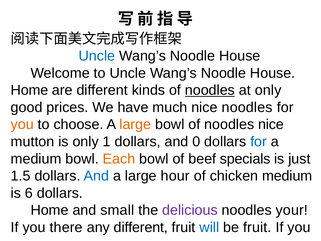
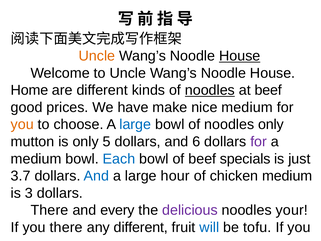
Uncle at (97, 56) colour: blue -> orange
House at (240, 56) underline: none -> present
at only: only -> beef
much: much -> make
nice noodles: noodles -> medium
large at (135, 124) colour: orange -> blue
noodles nice: nice -> only
1: 1 -> 5
0: 0 -> 6
for at (259, 142) colour: blue -> purple
Each colour: orange -> blue
1.5: 1.5 -> 3.7
6: 6 -> 3
Home at (50, 210): Home -> There
small: small -> every
be fruit: fruit -> tofu
